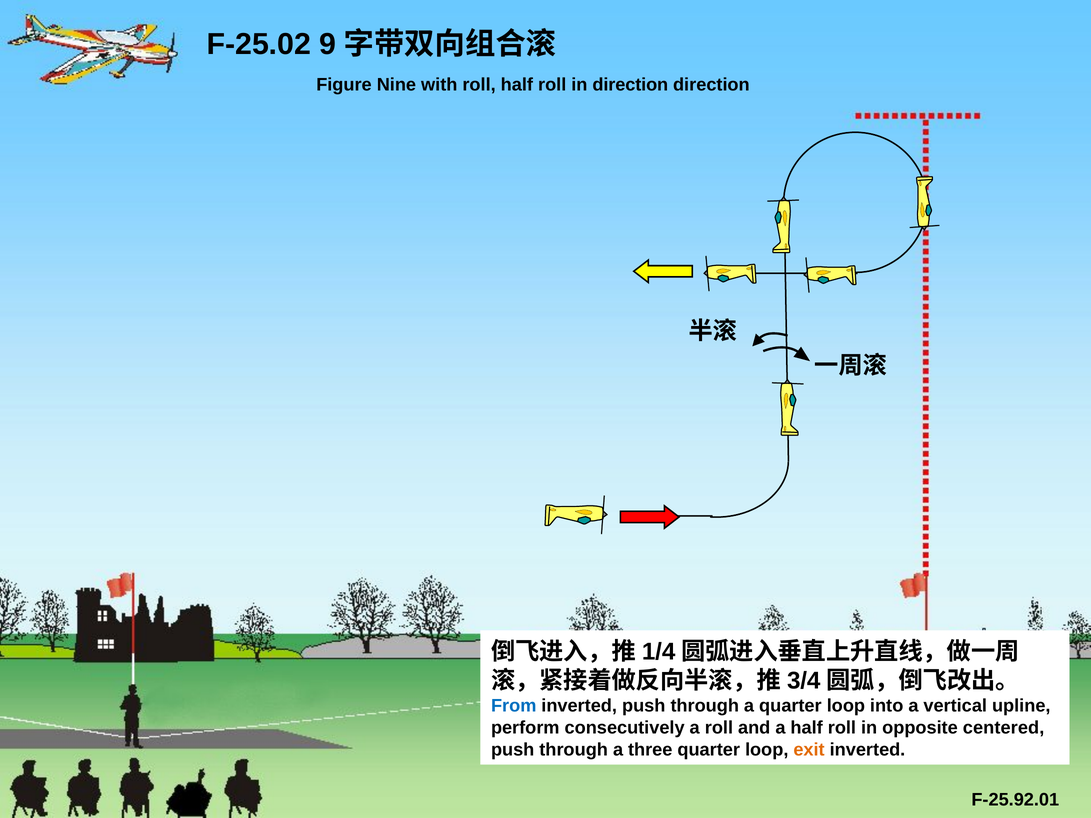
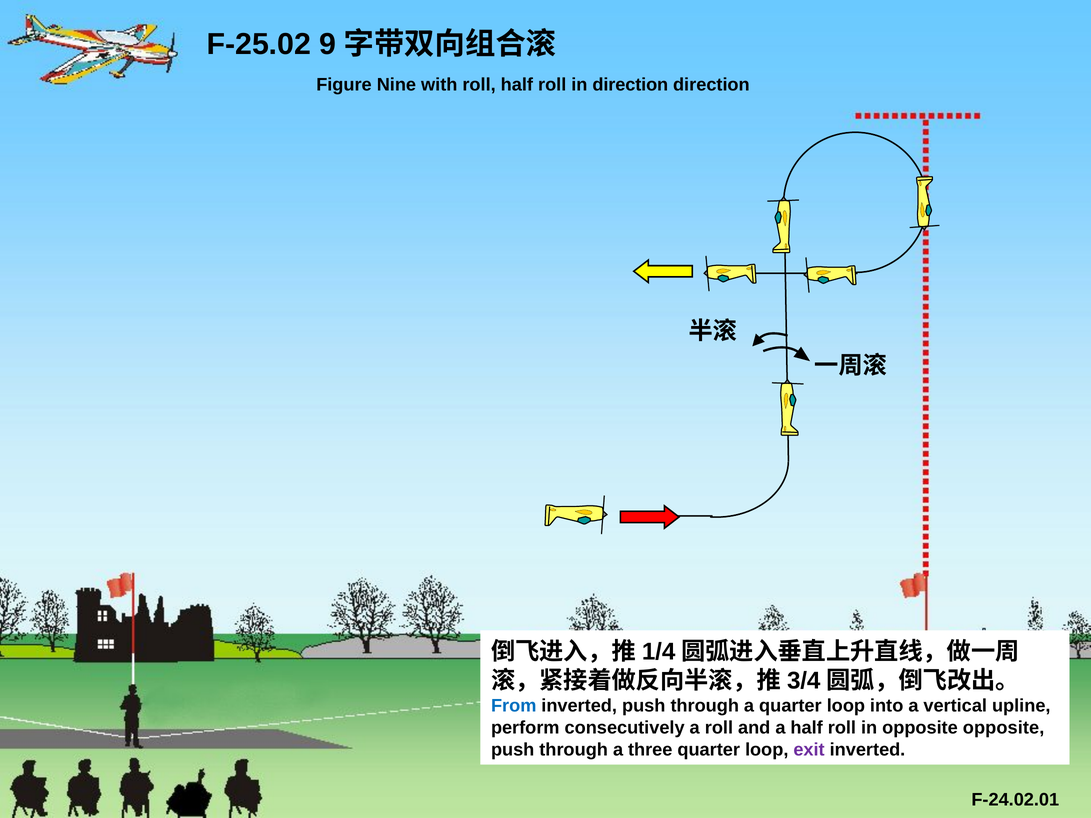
opposite centered: centered -> opposite
exit colour: orange -> purple
F-25.92.01: F-25.92.01 -> F-24.02.01
